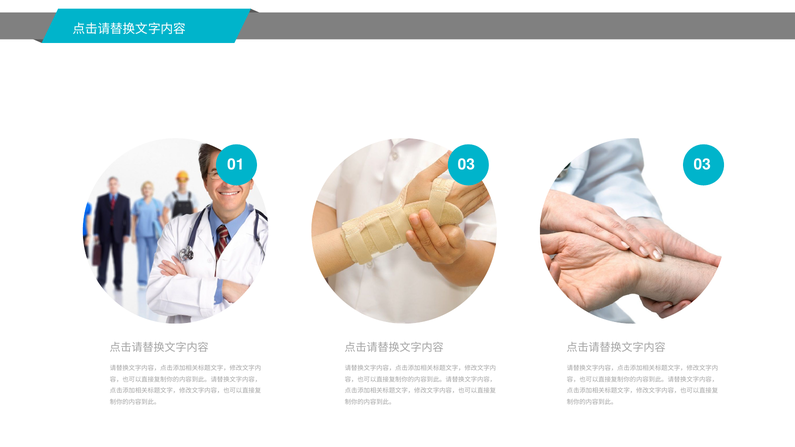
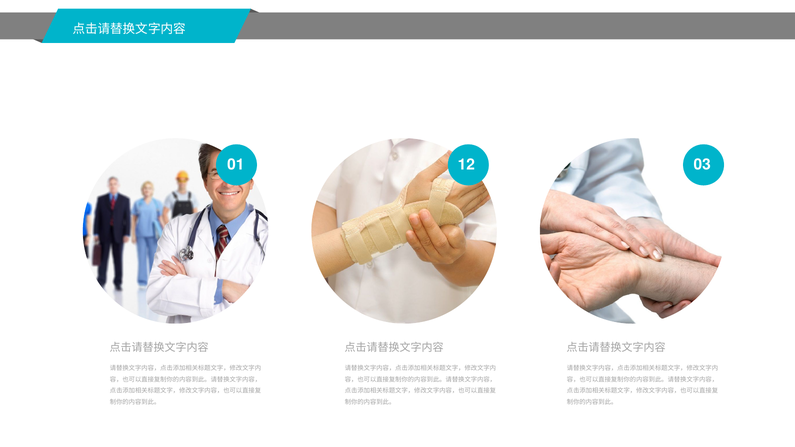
01 03: 03 -> 12
